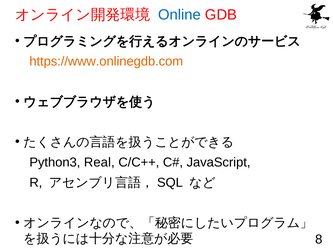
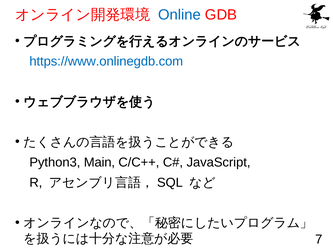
https://www.onlinegdb.com colour: orange -> blue
Real: Real -> Main
8: 8 -> 7
